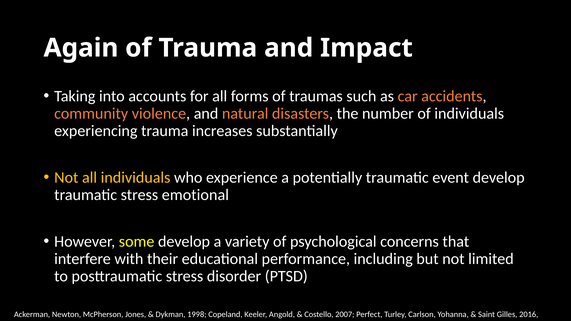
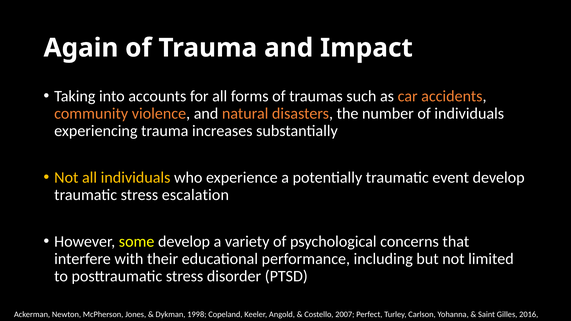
emotional: emotional -> escalation
